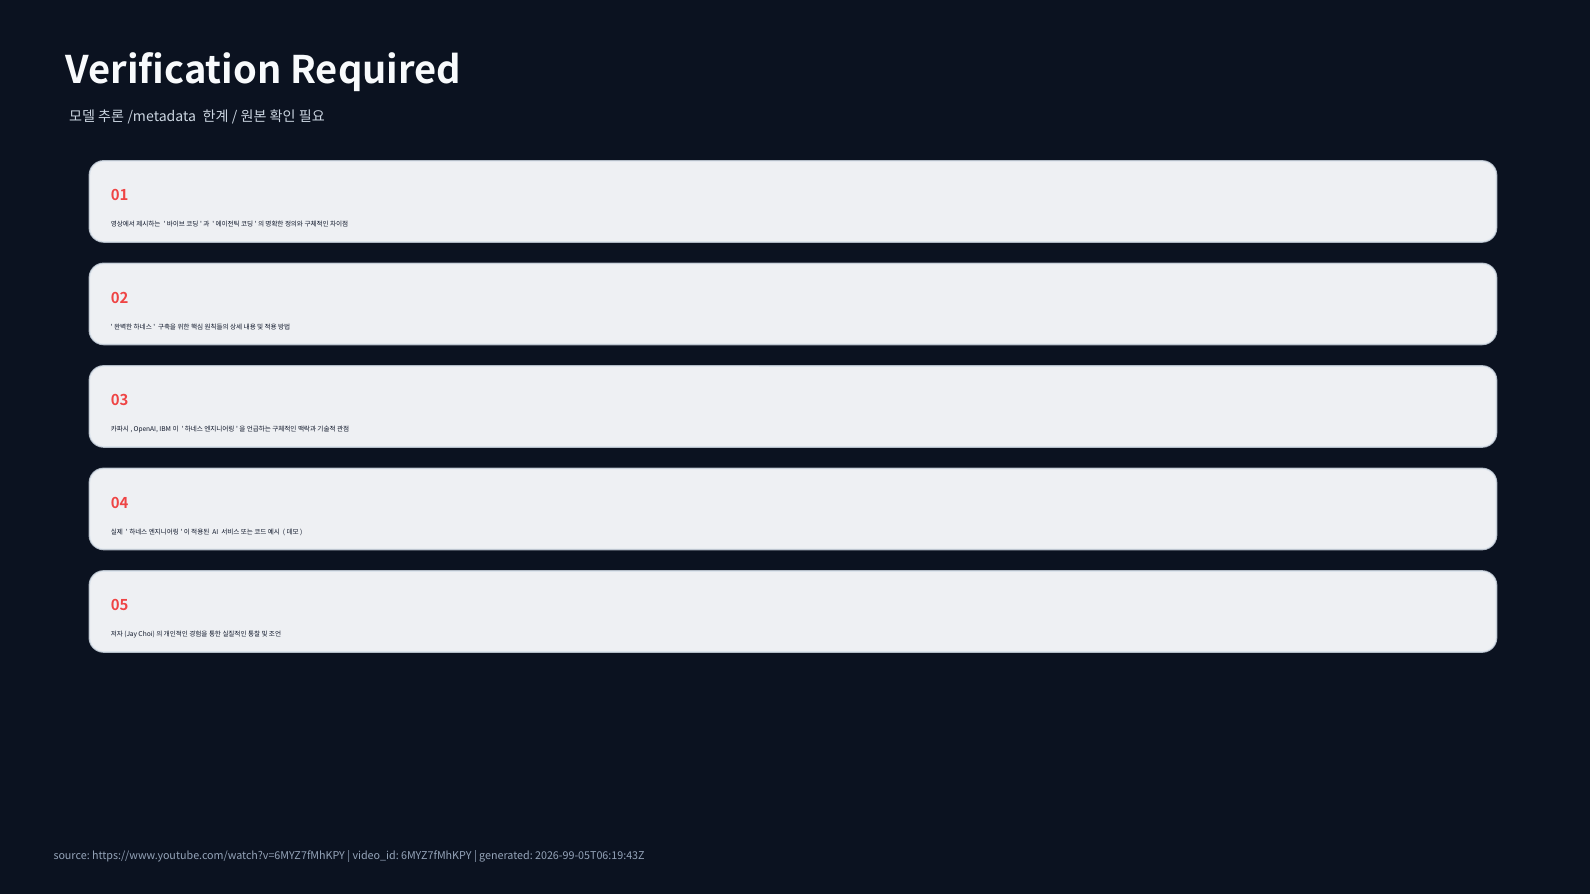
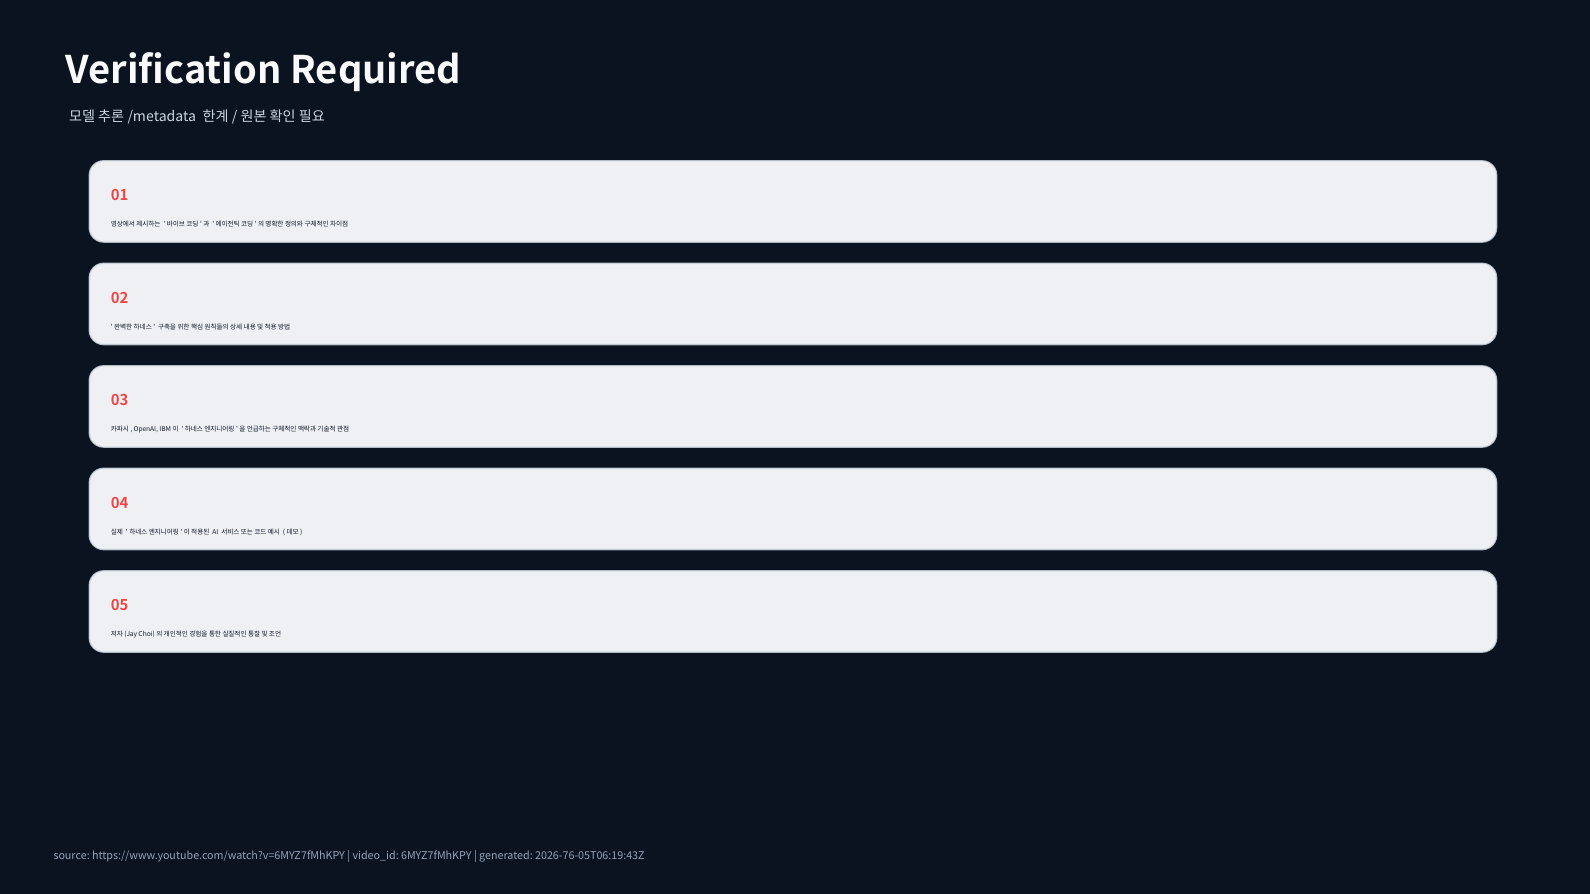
2026-99-05T06:19:43Z: 2026-99-05T06:19:43Z -> 2026-76-05T06:19:43Z
